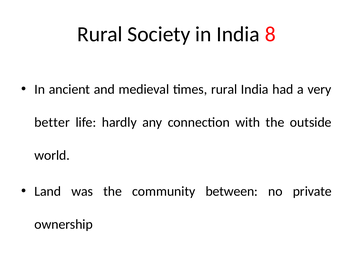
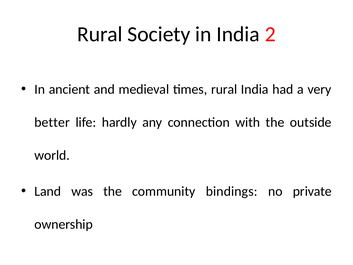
8: 8 -> 2
between: between -> bindings
